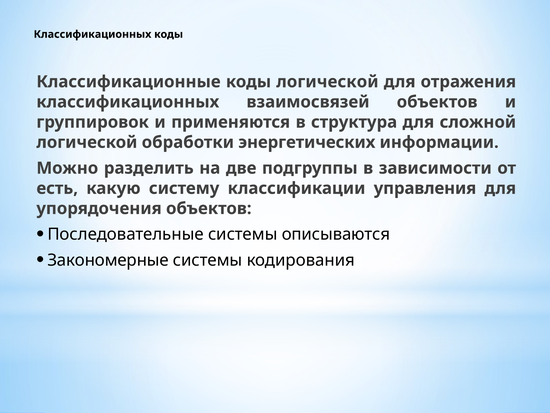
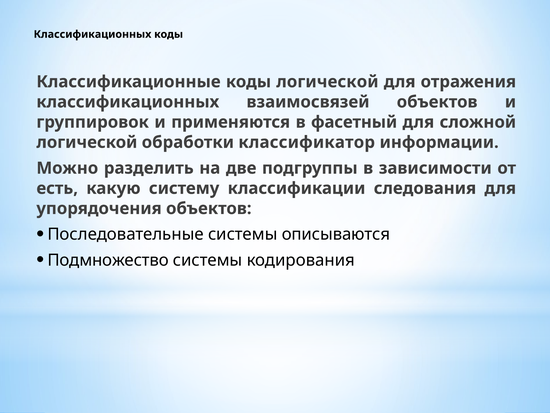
структура: структура -> фасетный
энергетических: энергетических -> классификатор
управления: управления -> следования
Закономерные: Закономерные -> Подмножество
